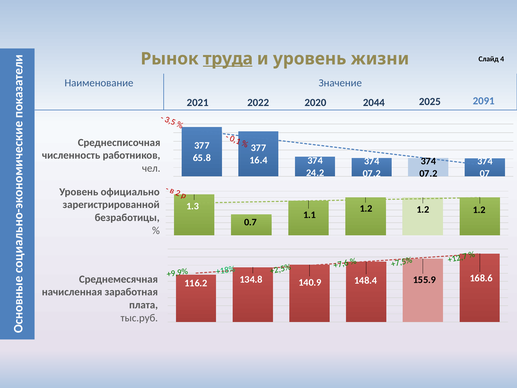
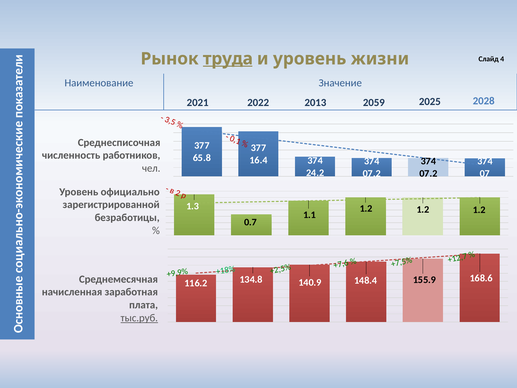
2091: 2091 -> 2028
2020: 2020 -> 2013
2044: 2044 -> 2059
тыс.руб underline: none -> present
